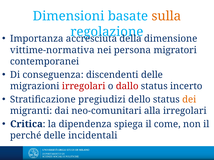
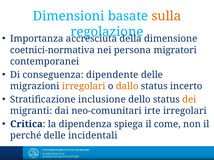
vittime-normativa: vittime-normativa -> coetnici-normativa
discendenti: discendenti -> dipendente
irregolari at (84, 86) colour: red -> orange
dallo colour: red -> orange
pregiudizi: pregiudizi -> inclusione
alla: alla -> irte
